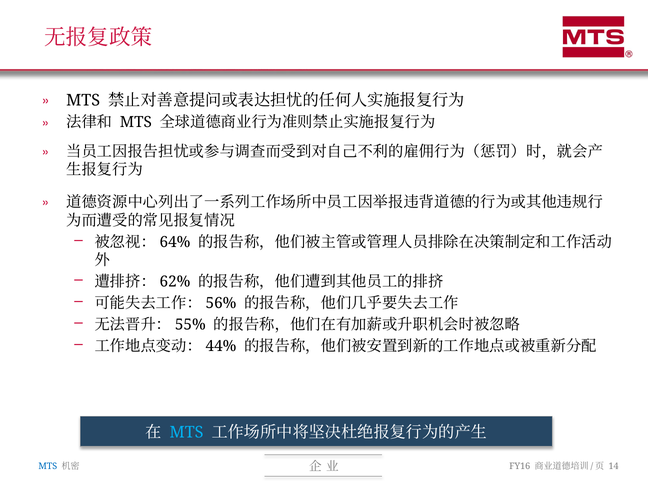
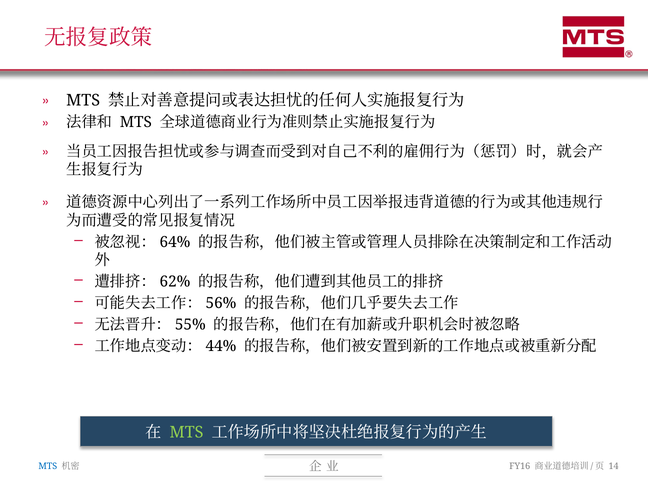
MTS at (187, 432) colour: light blue -> light green
